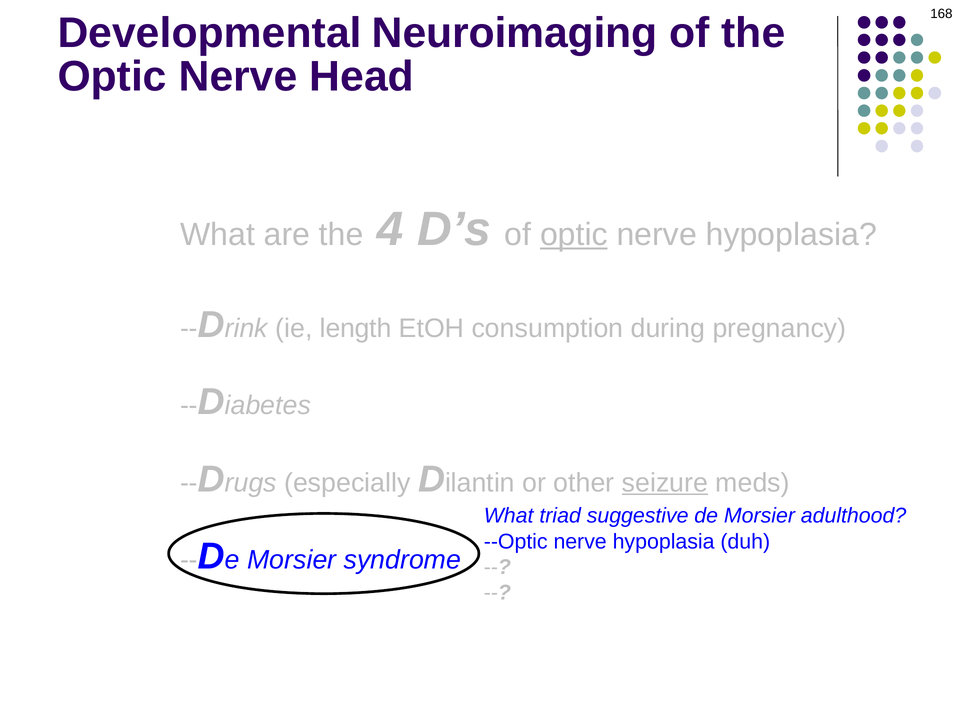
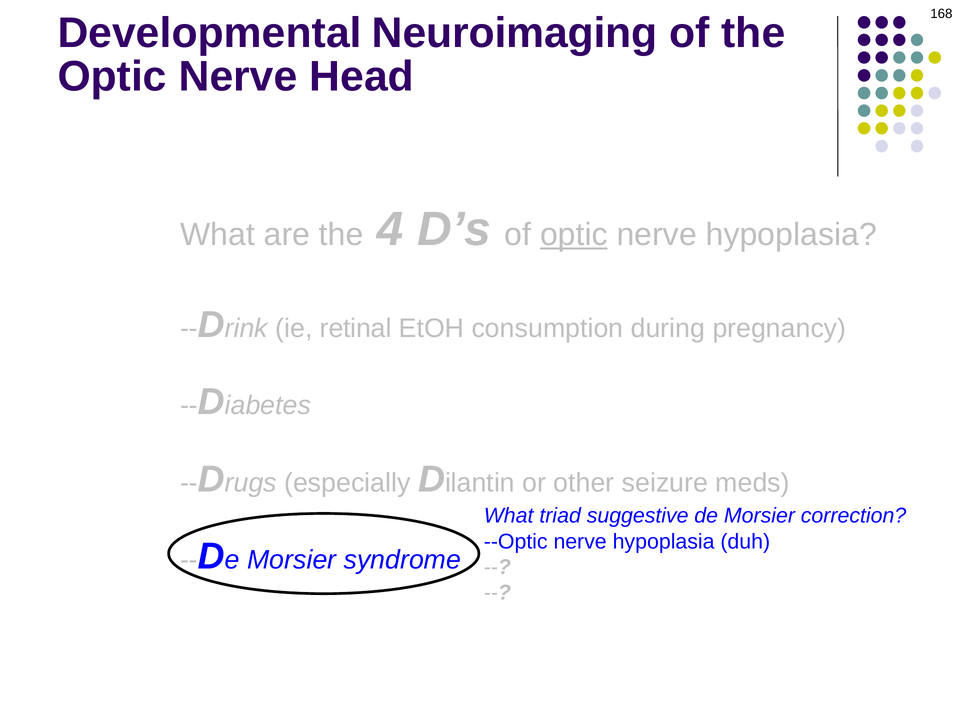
length: length -> retinal
seizure underline: present -> none
adulthood: adulthood -> correction
